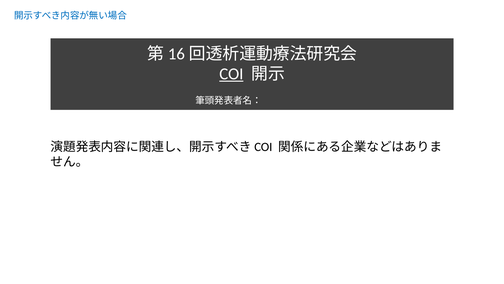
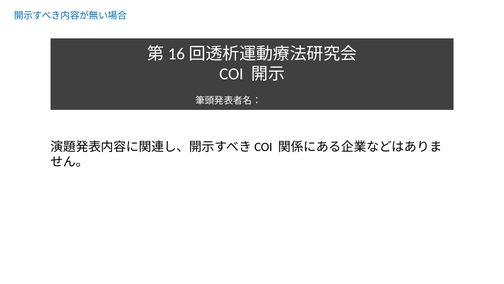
COI underline: present -> none
